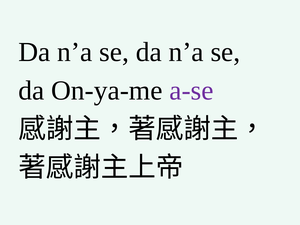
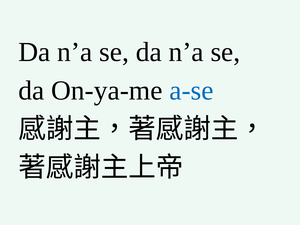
a-se colour: purple -> blue
